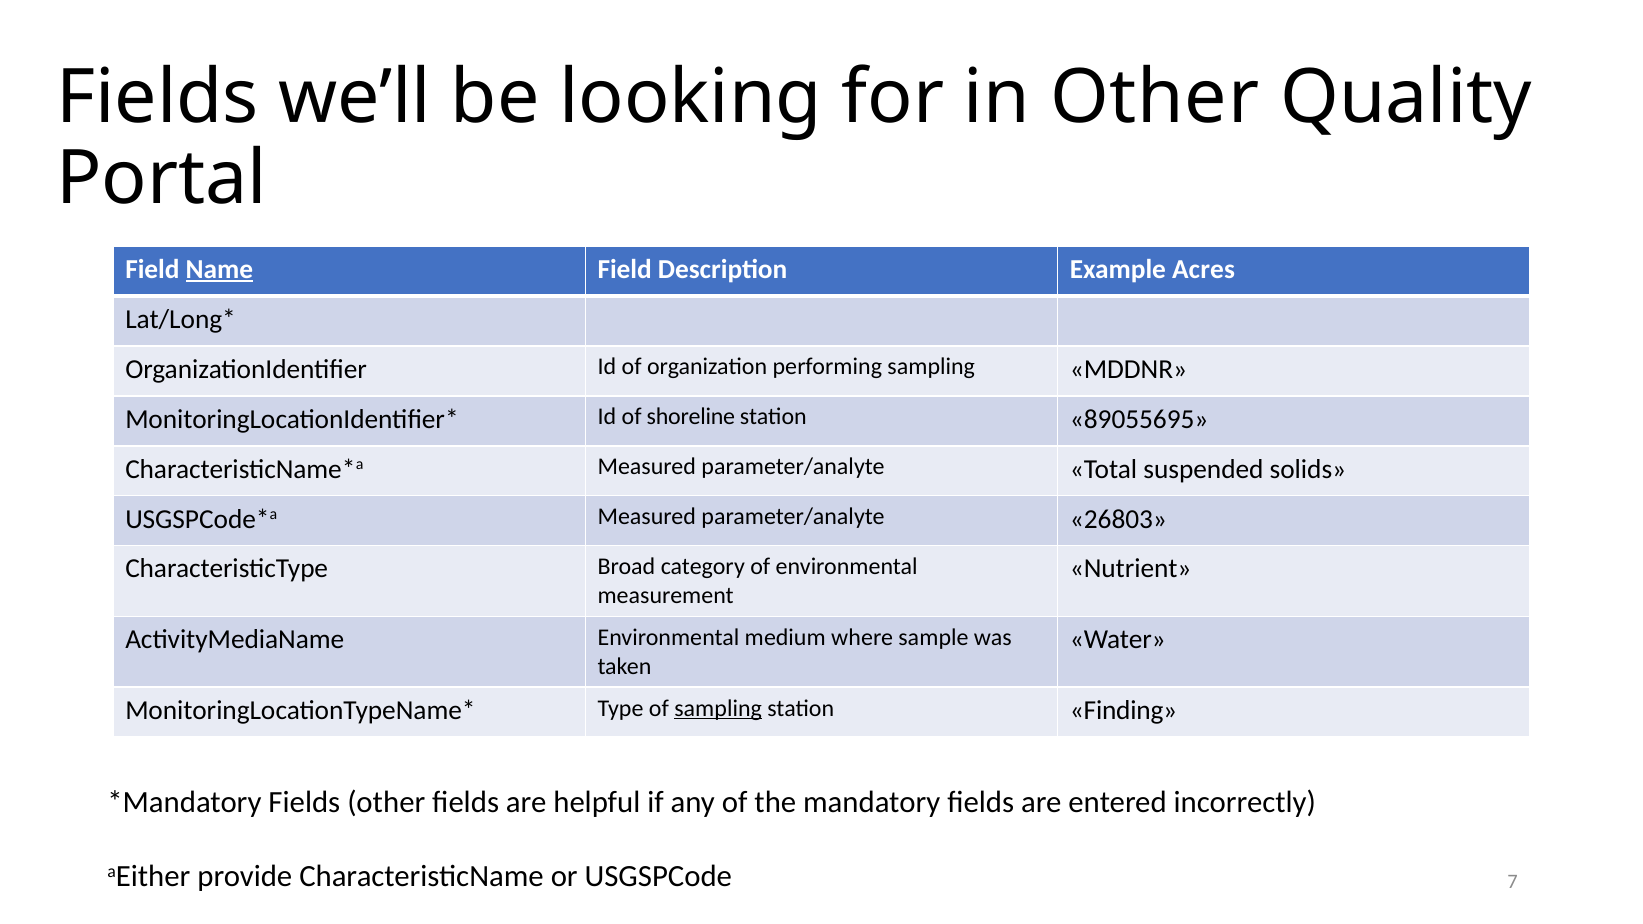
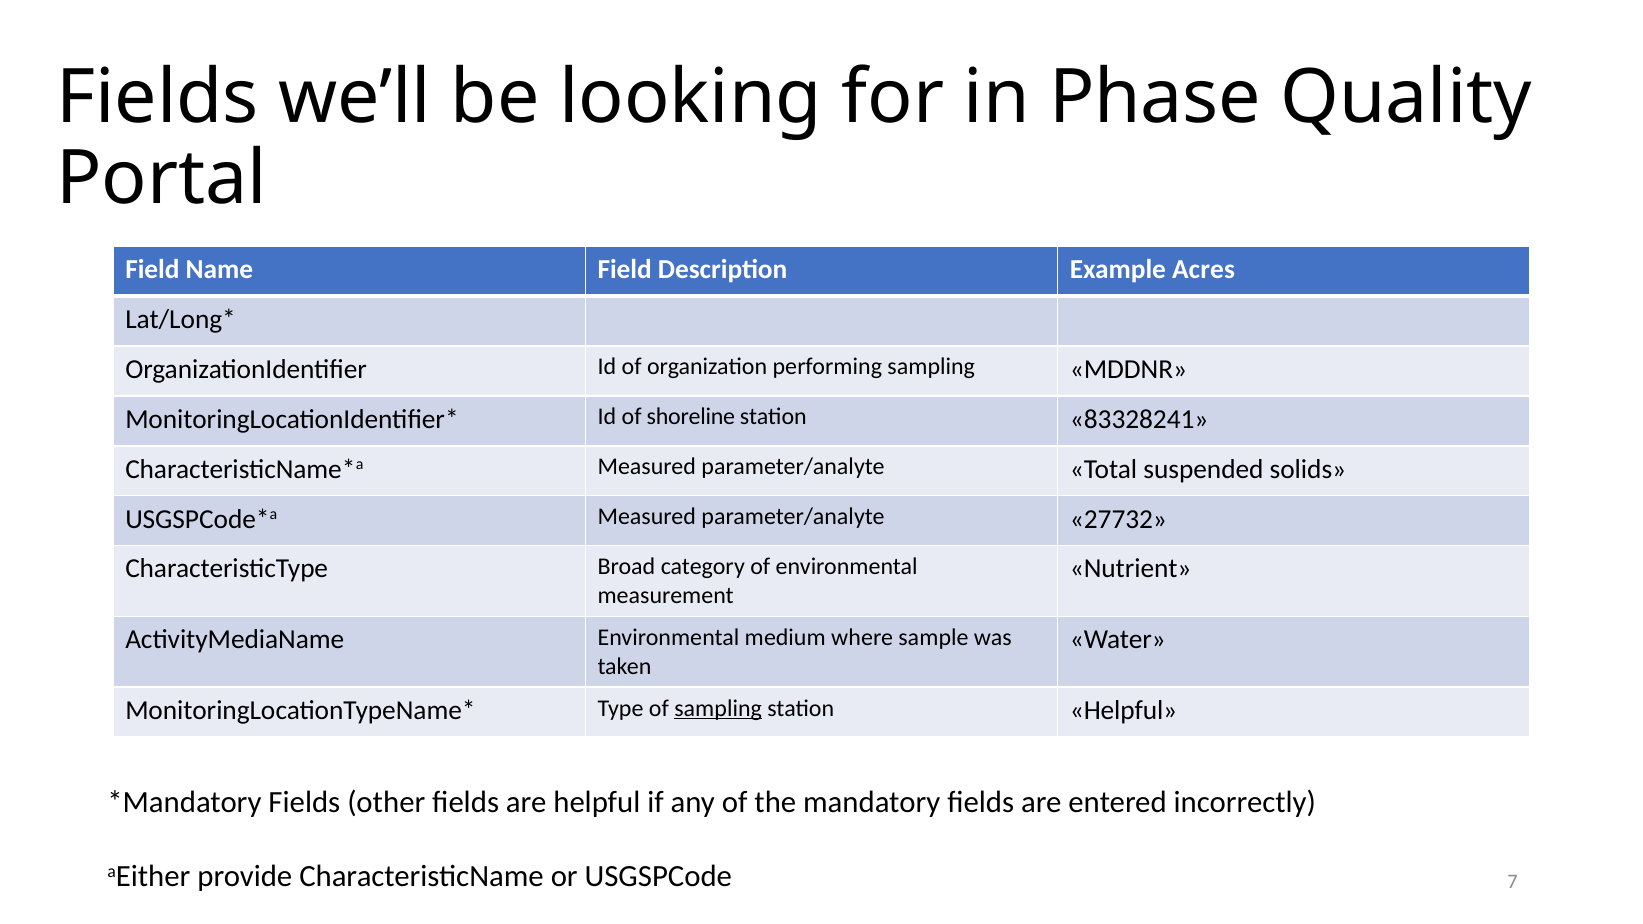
in Other: Other -> Phase
Name underline: present -> none
89055695: 89055695 -> 83328241
26803: 26803 -> 27732
station Finding: Finding -> Helpful
